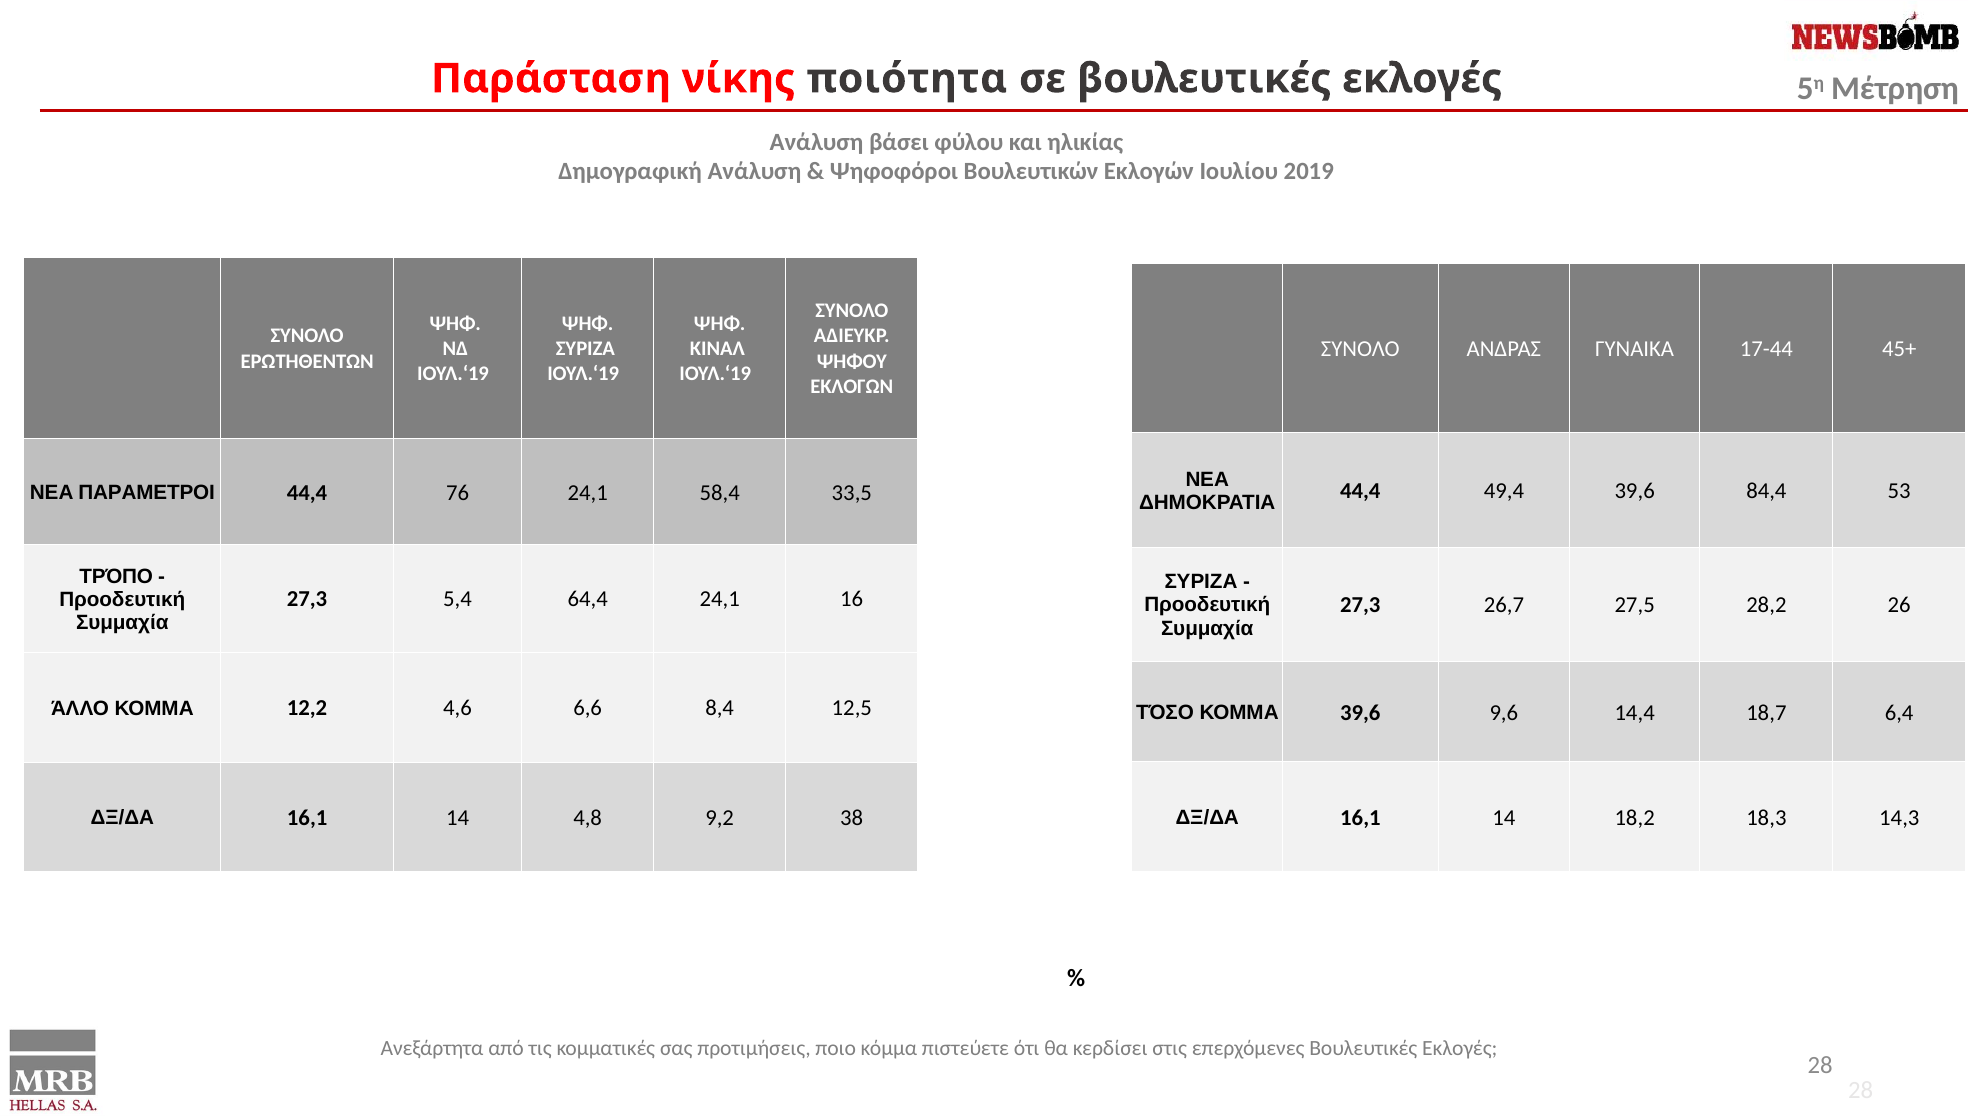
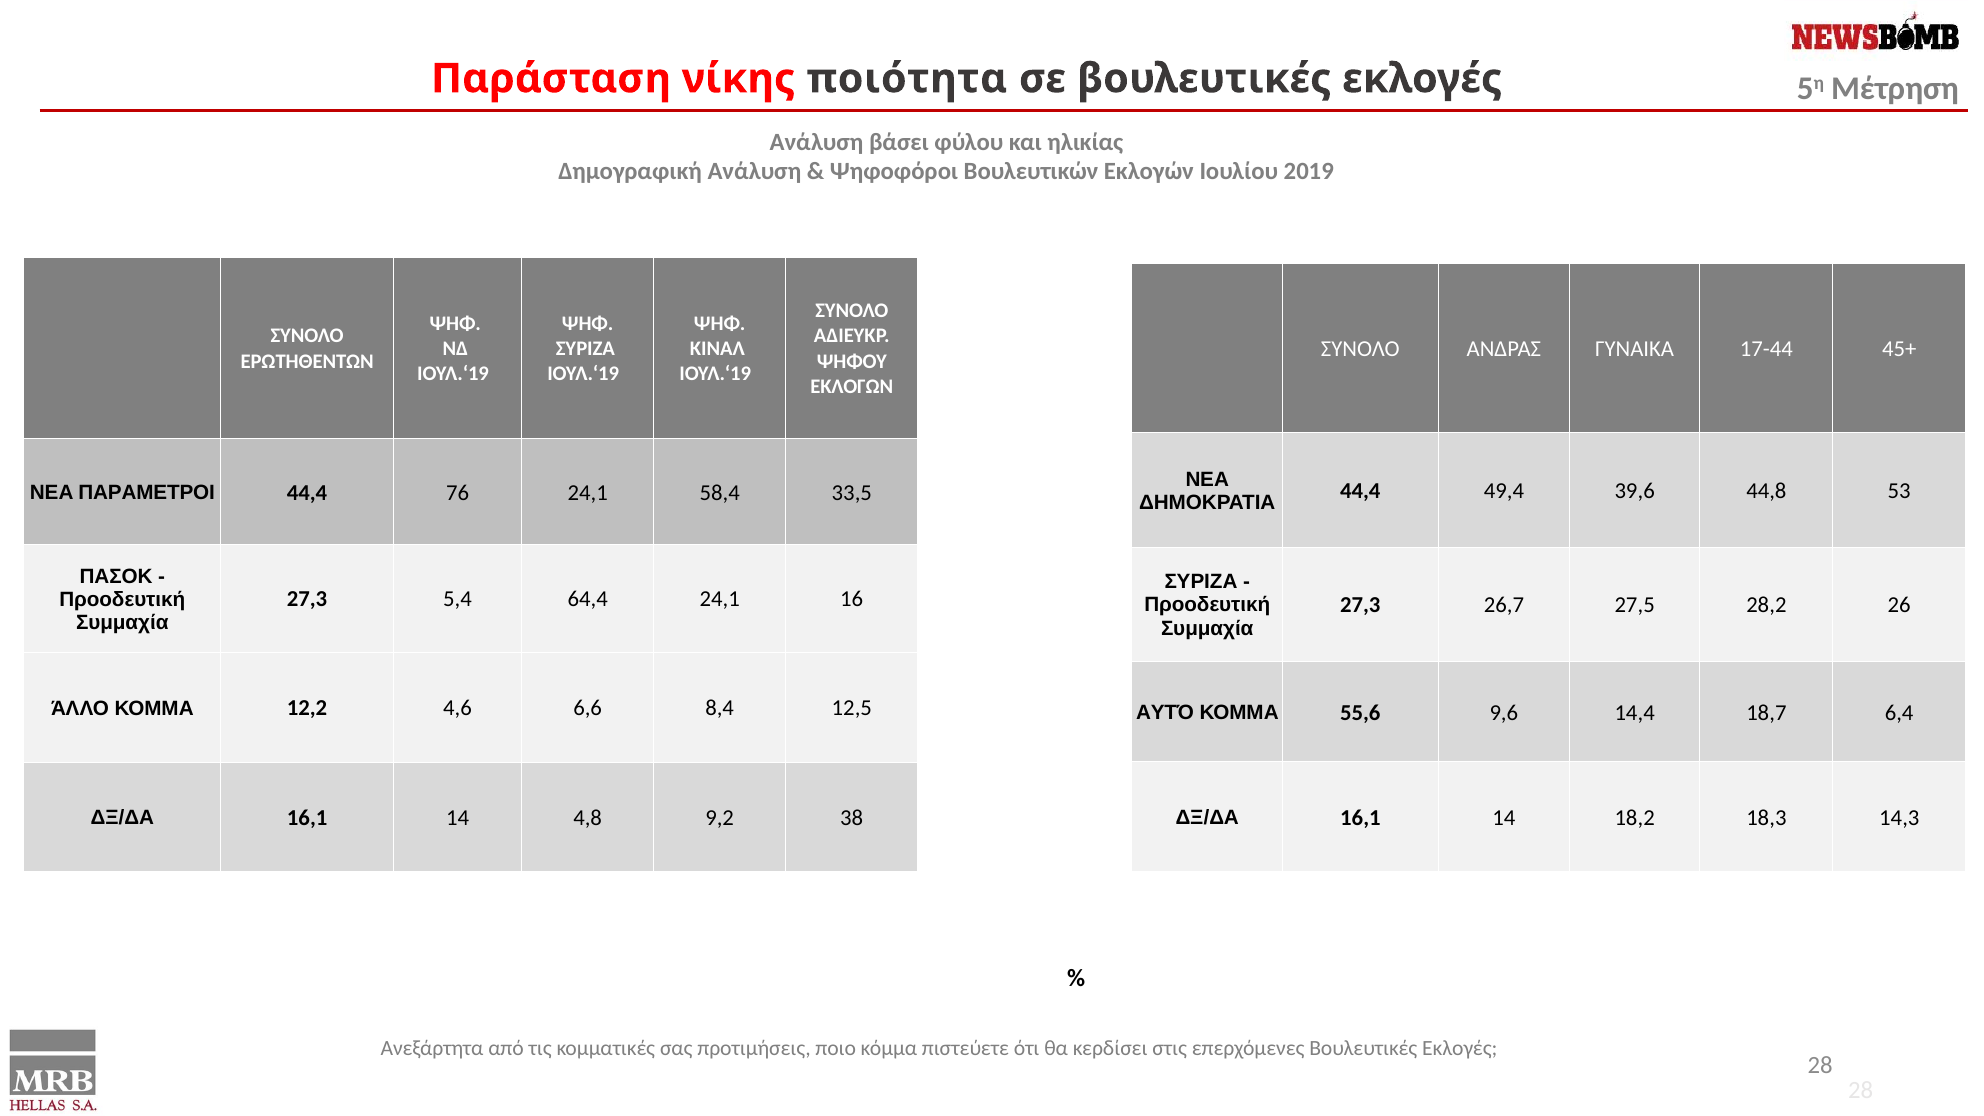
84,4: 84,4 -> 44,8
ΤΡΌΠΟ: ΤΡΌΠΟ -> ΠΑΣΟΚ
ΤΌΣΟ: ΤΌΣΟ -> ΑΥΤΌ
ΚΟΜΜΑ 39,6: 39,6 -> 55,6
